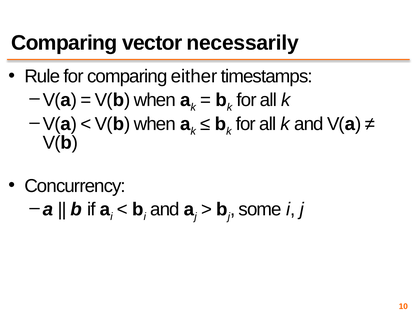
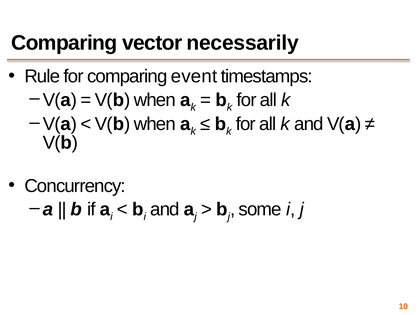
either: either -> event
